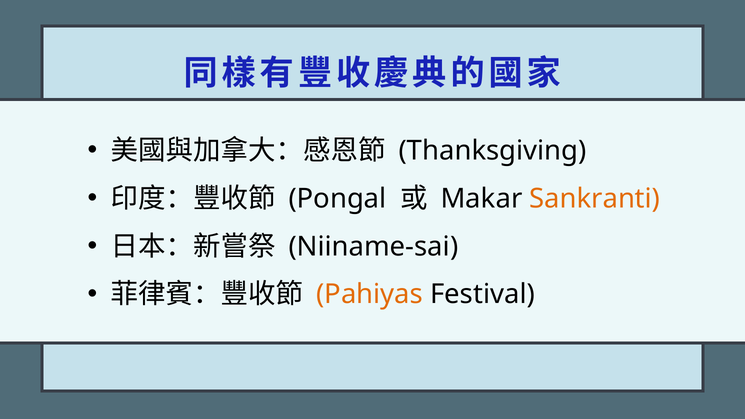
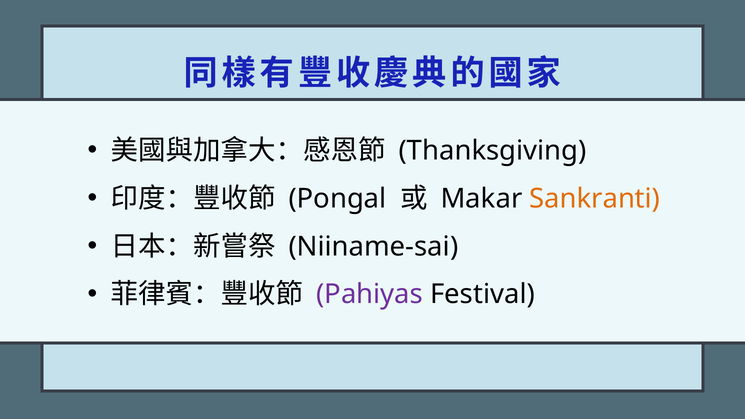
Pahiyas colour: orange -> purple
